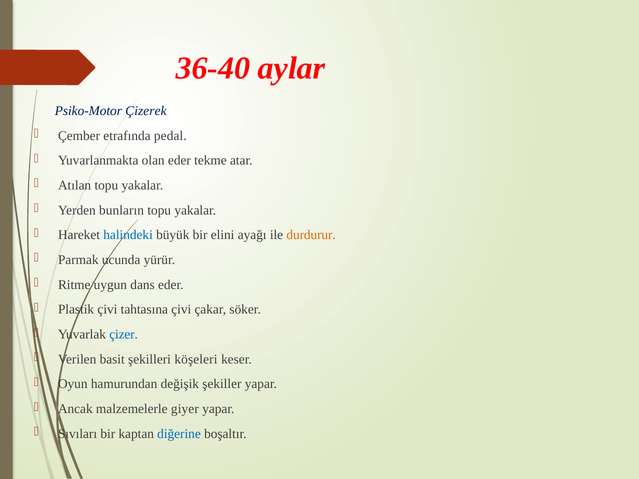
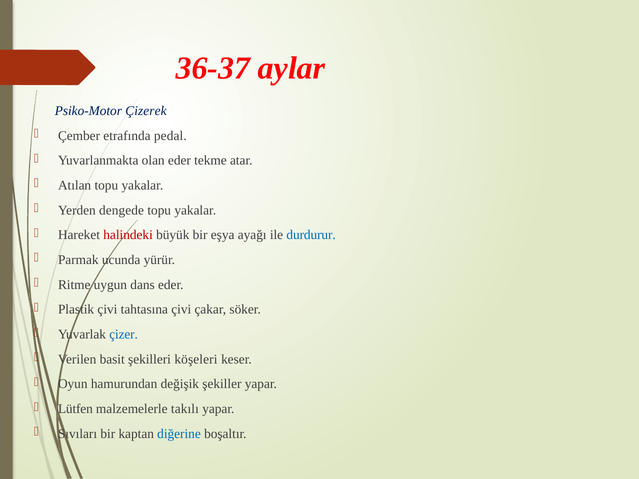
36-40: 36-40 -> 36-37
bunların: bunların -> dengede
halindeki colour: blue -> red
elini: elini -> eşya
durdurur colour: orange -> blue
Ancak: Ancak -> Lütfen
giyer: giyer -> takılı
